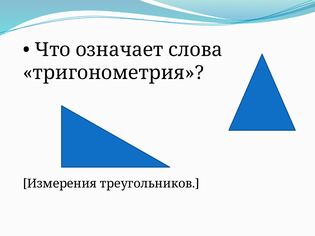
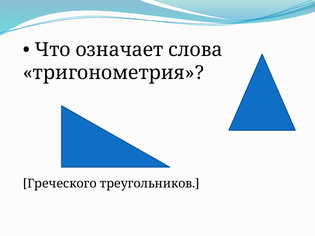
Измерения: Измерения -> Греческого
